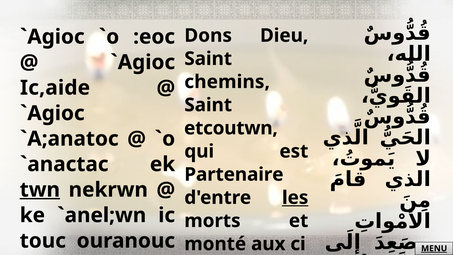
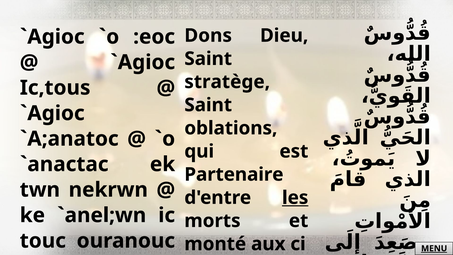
chemins: chemins -> stratège
Ic,aide: Ic,aide -> Ic,tous
etcoutwn: etcoutwn -> oblations
twn underline: present -> none
